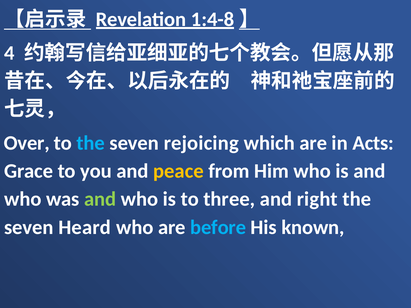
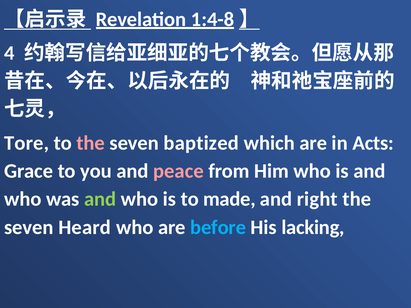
Over: Over -> Tore
the at (91, 143) colour: light blue -> pink
rejoicing: rejoicing -> baptized
peace colour: yellow -> pink
three: three -> made
known: known -> lacking
